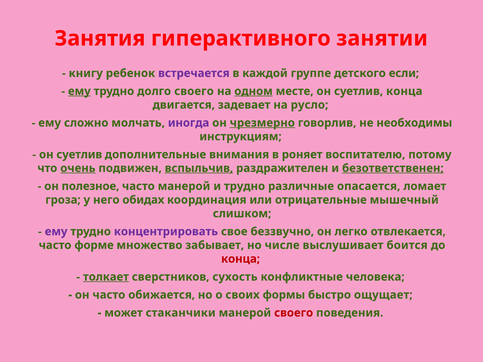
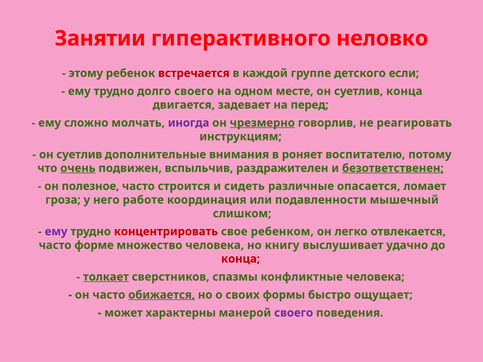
Занятия: Занятия -> Занятии
занятии: занятии -> неловко
книгу: книгу -> этому
встречается colour: purple -> red
ему at (79, 91) underline: present -> none
одном underline: present -> none
русло: русло -> перед
необходимы: необходимы -> реагировать
вспыльчив underline: present -> none
часто манерой: манерой -> строится
и трудно: трудно -> сидеть
обидах: обидах -> работе
отрицательные: отрицательные -> подавленности
концентрировать colour: purple -> red
беззвучно: беззвучно -> ребенком
множество забывает: забывает -> человека
числе: числе -> книгу
боится: боится -> удачно
сухость: сухость -> спазмы
обижается underline: none -> present
стаканчики: стаканчики -> характерны
своего at (294, 313) colour: red -> purple
